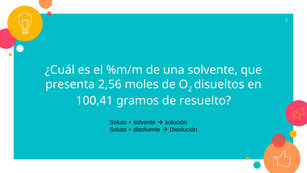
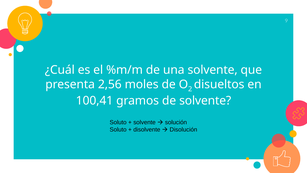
de resuelto: resuelto -> solvente
